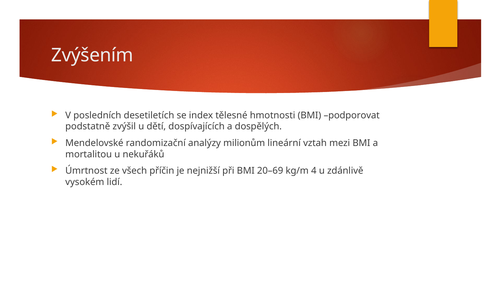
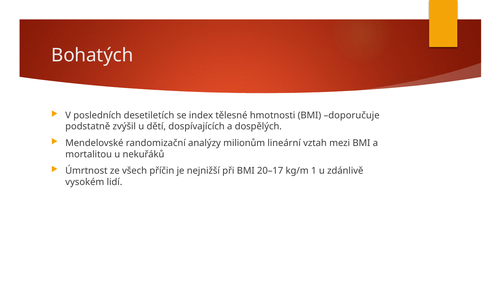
Zvýšením: Zvýšením -> Bohatých
podporovat: podporovat -> doporučuje
20–69: 20–69 -> 20–17
4: 4 -> 1
